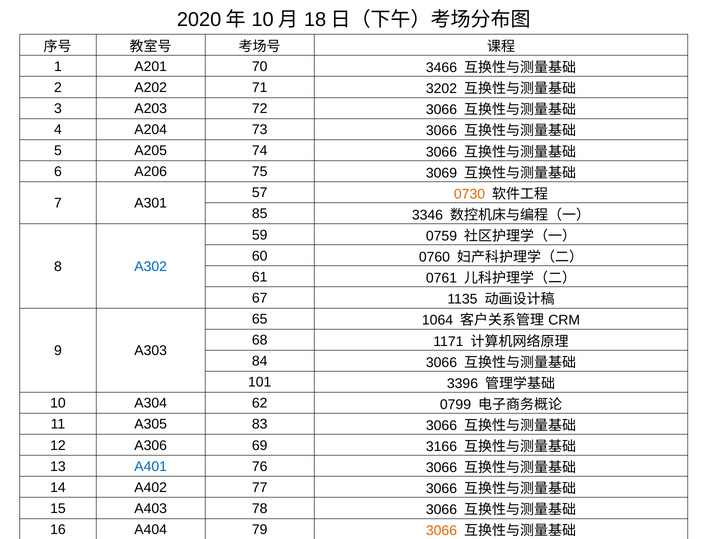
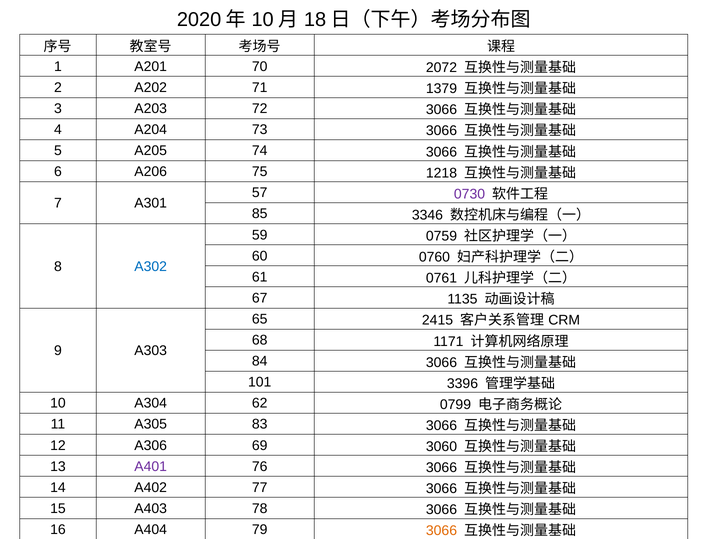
3466: 3466 -> 2072
3202: 3202 -> 1379
3069: 3069 -> 1218
0730 colour: orange -> purple
1064: 1064 -> 2415
3166: 3166 -> 3060
A401 colour: blue -> purple
